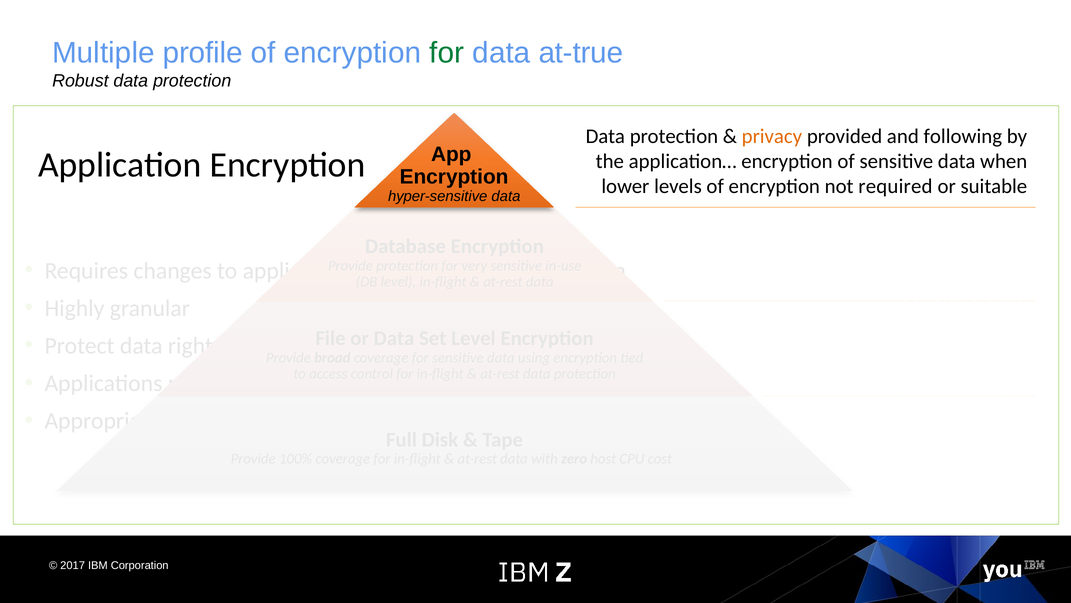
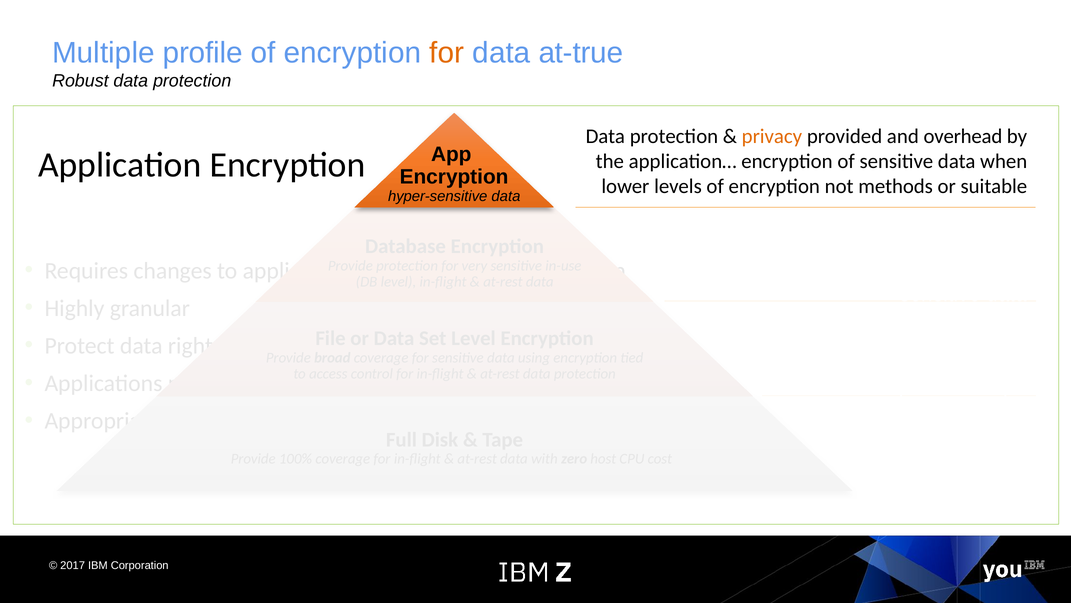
for at (447, 53) colour: green -> orange
following: following -> overhead
required: required -> methods
